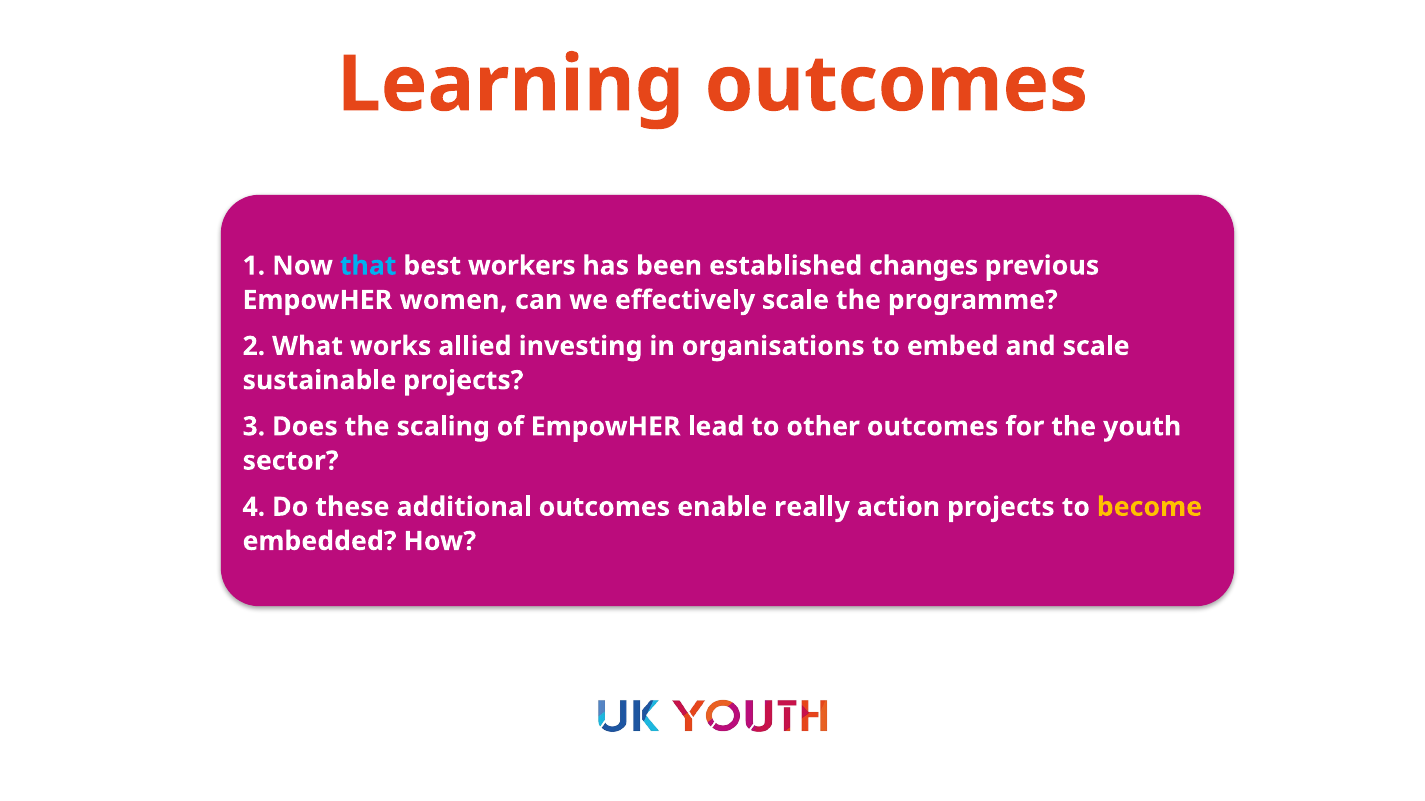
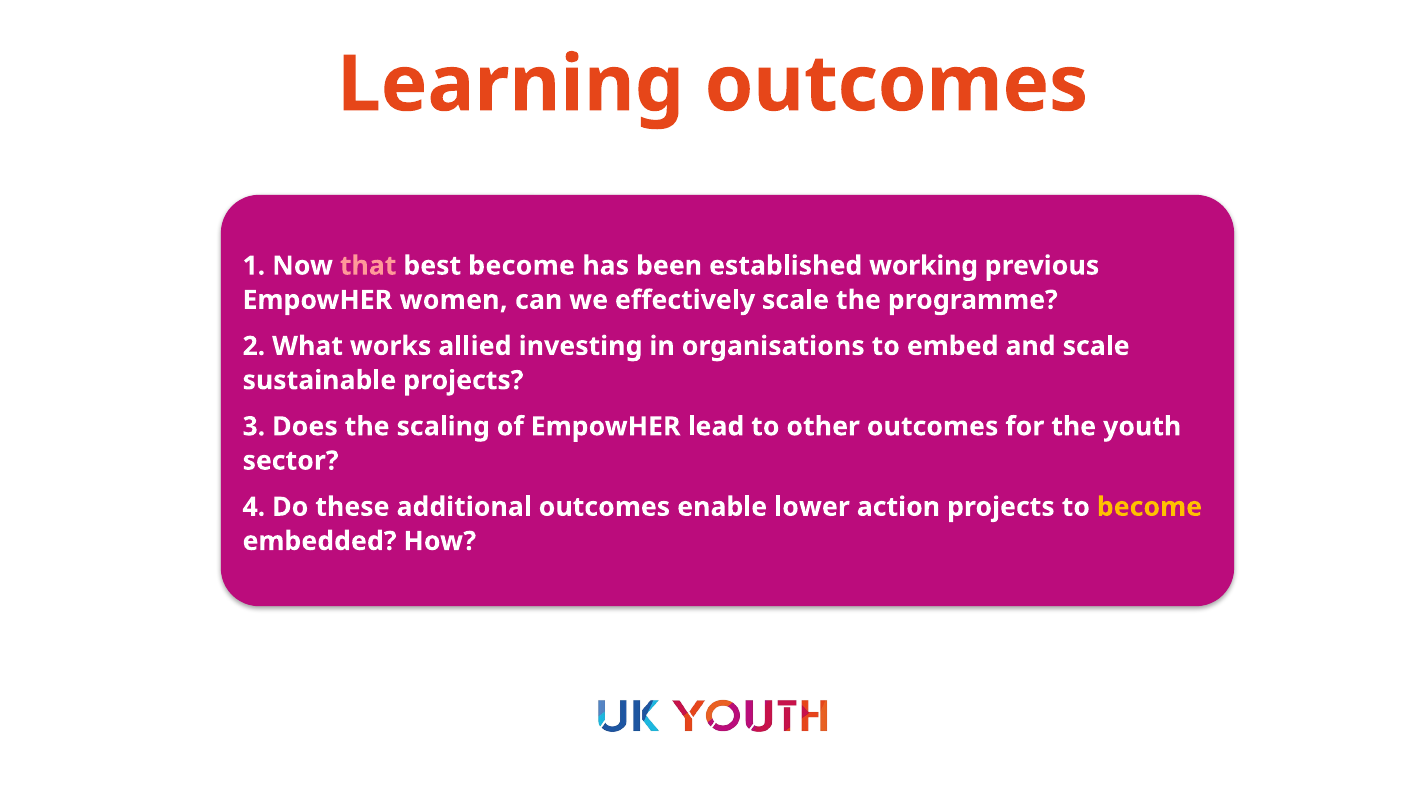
that colour: light blue -> pink
best workers: workers -> become
changes: changes -> working
really: really -> lower
